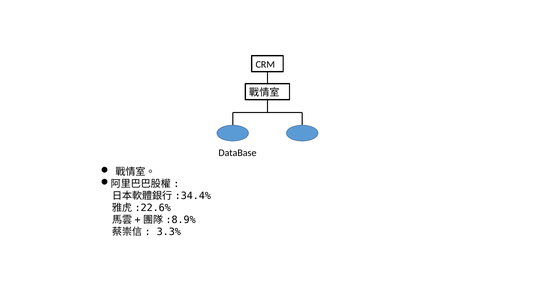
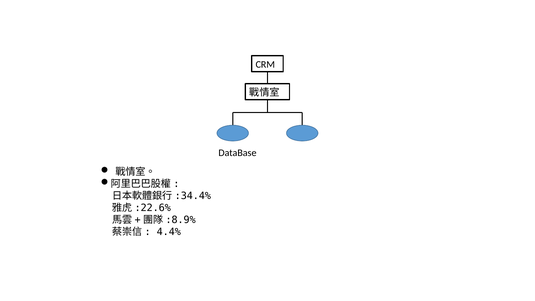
3.3%: 3.3% -> 4.4%
